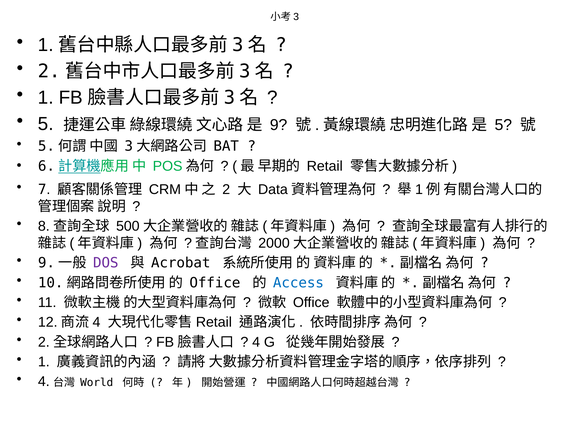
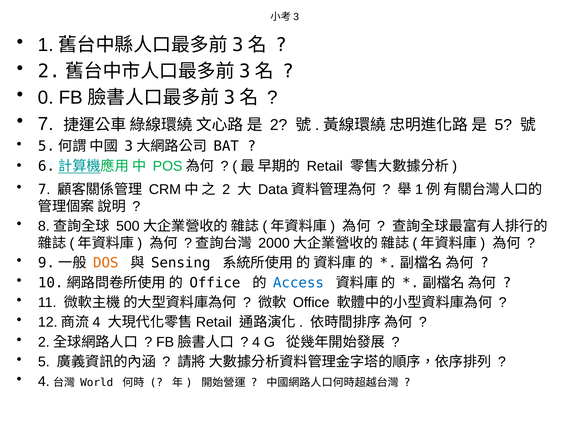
1 at (46, 98): 1 -> 0
5 at (46, 124): 5 -> 7
9 at (279, 125): 9 -> 2
DOS colour: purple -> orange
Acrobat: Acrobat -> Sensing
1 at (44, 362): 1 -> 5
